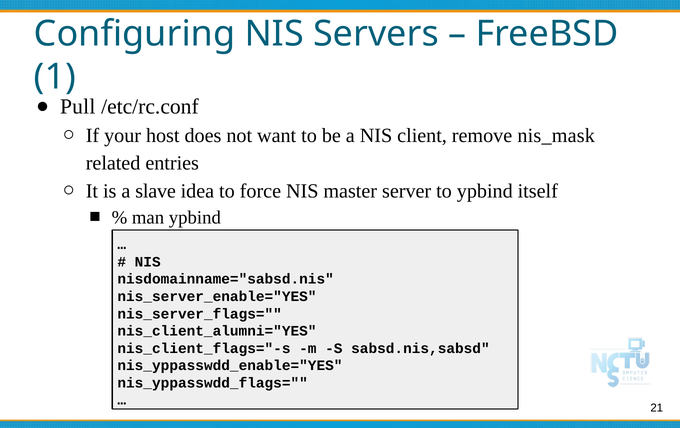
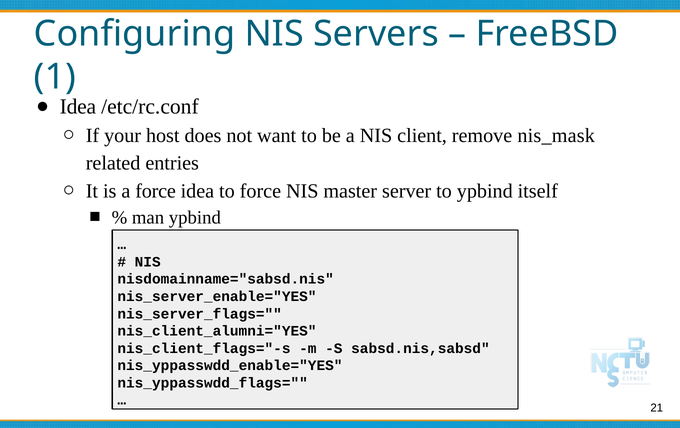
Pull at (78, 107): Pull -> Idea
a slave: slave -> force
